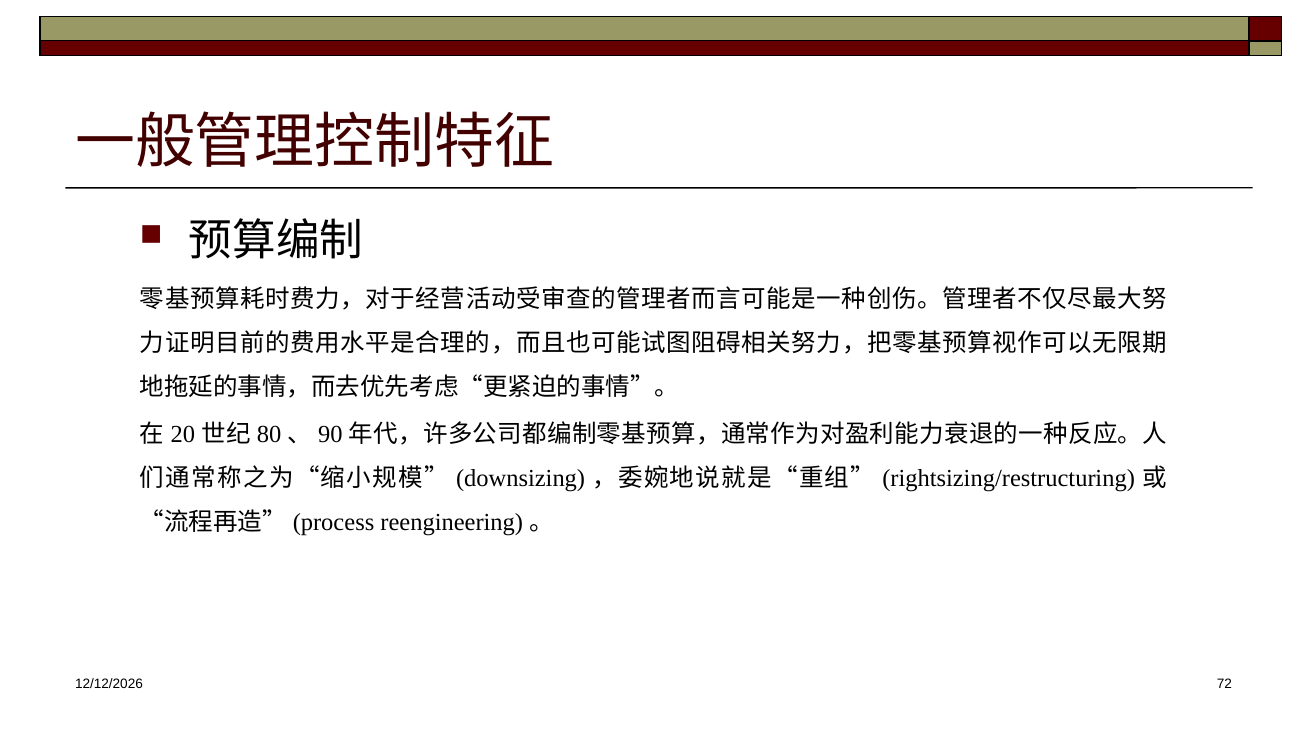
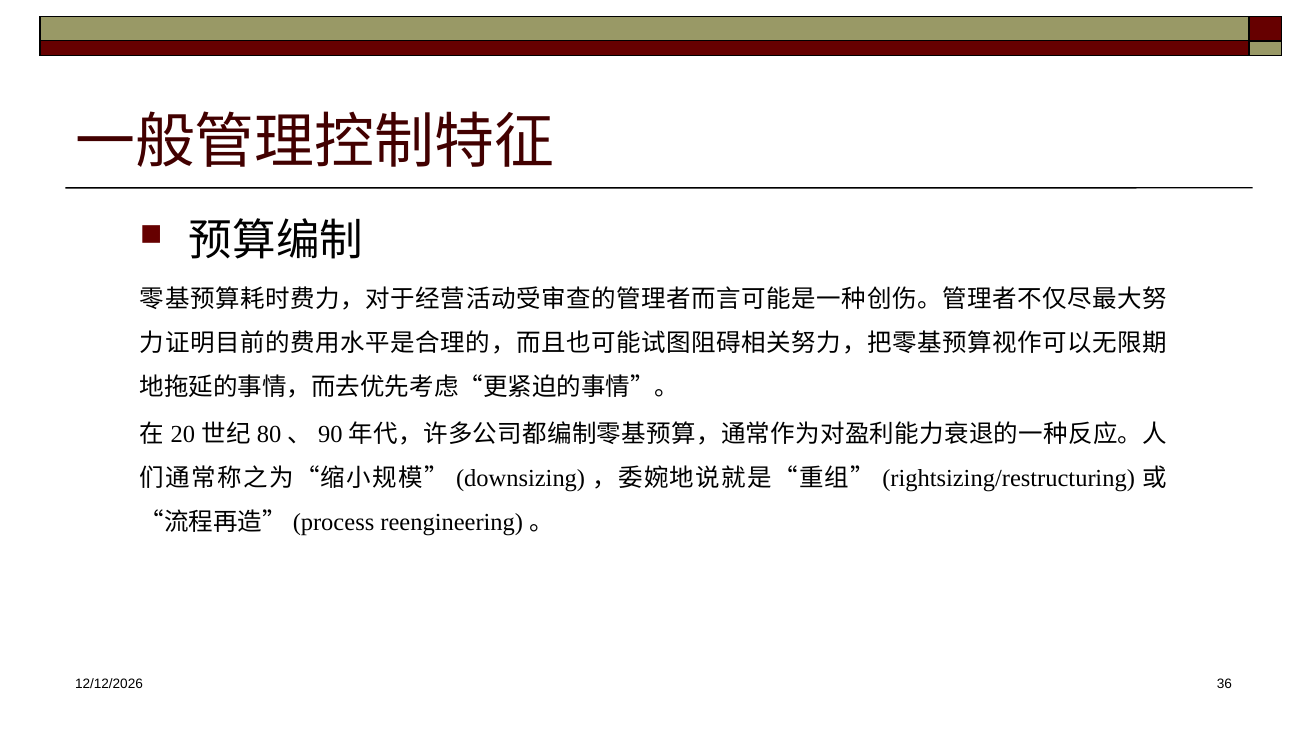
72: 72 -> 36
